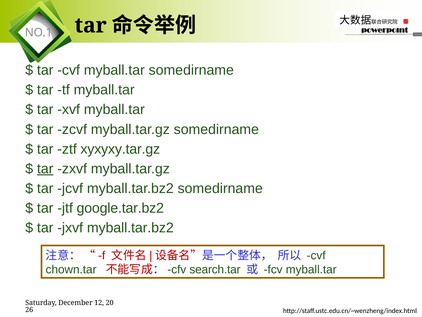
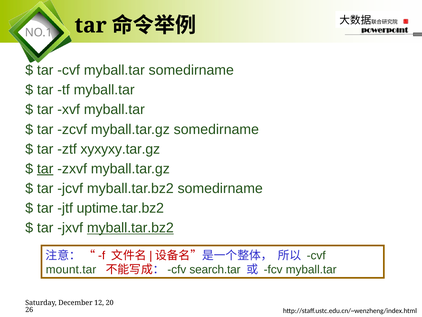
google.tar.bz2: google.tar.bz2 -> uptime.tar.bz2
myball.tar.bz2 at (130, 228) underline: none -> present
chown.tar: chown.tar -> mount.tar
